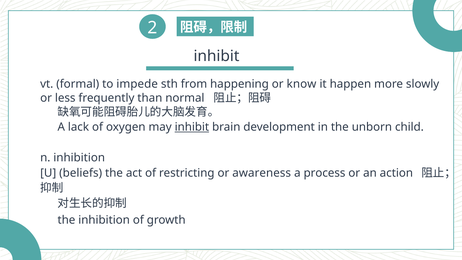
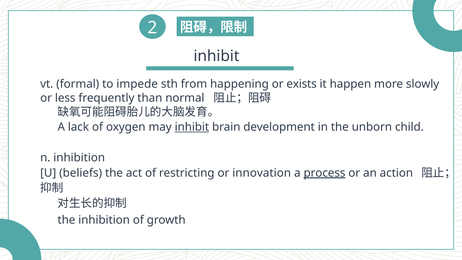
know: know -> exists
awareness: awareness -> innovation
process underline: none -> present
